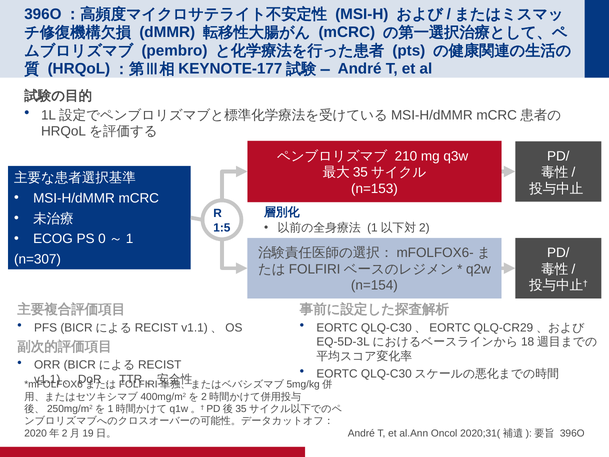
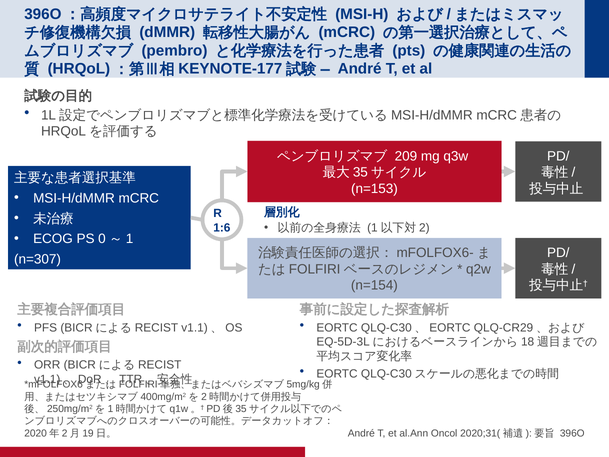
210: 210 -> 209
1:5: 1:5 -> 1:6
